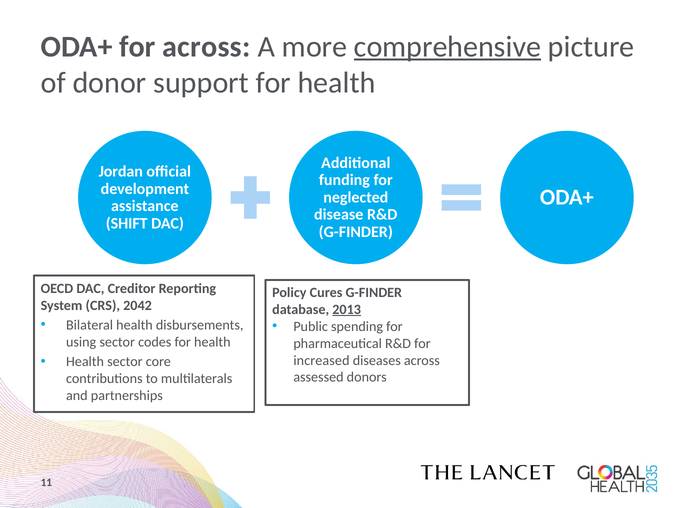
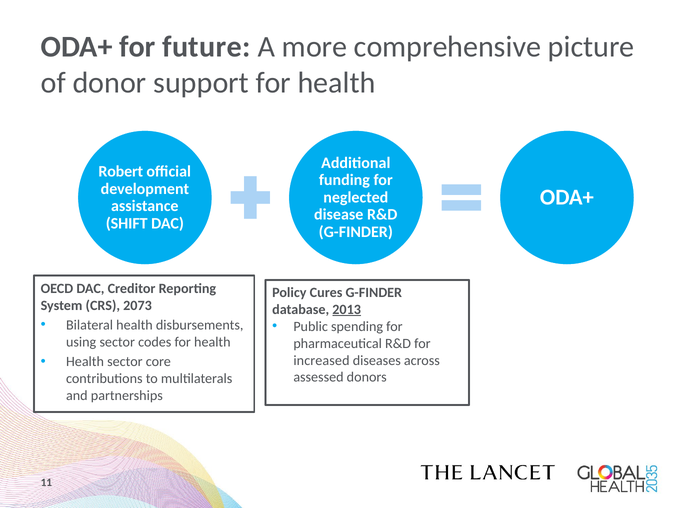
for across: across -> future
comprehensive underline: present -> none
Jordan: Jordan -> Robert
2042: 2042 -> 2073
